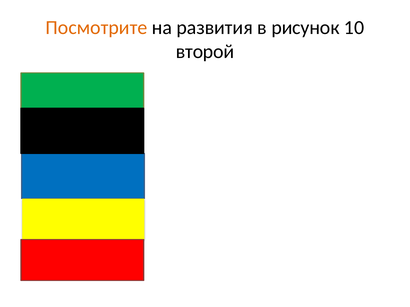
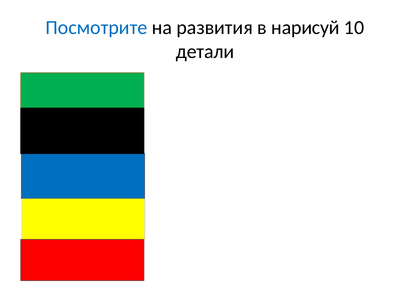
Посмотрите colour: orange -> blue
рисунок: рисунок -> нарисуй
второй: второй -> детали
